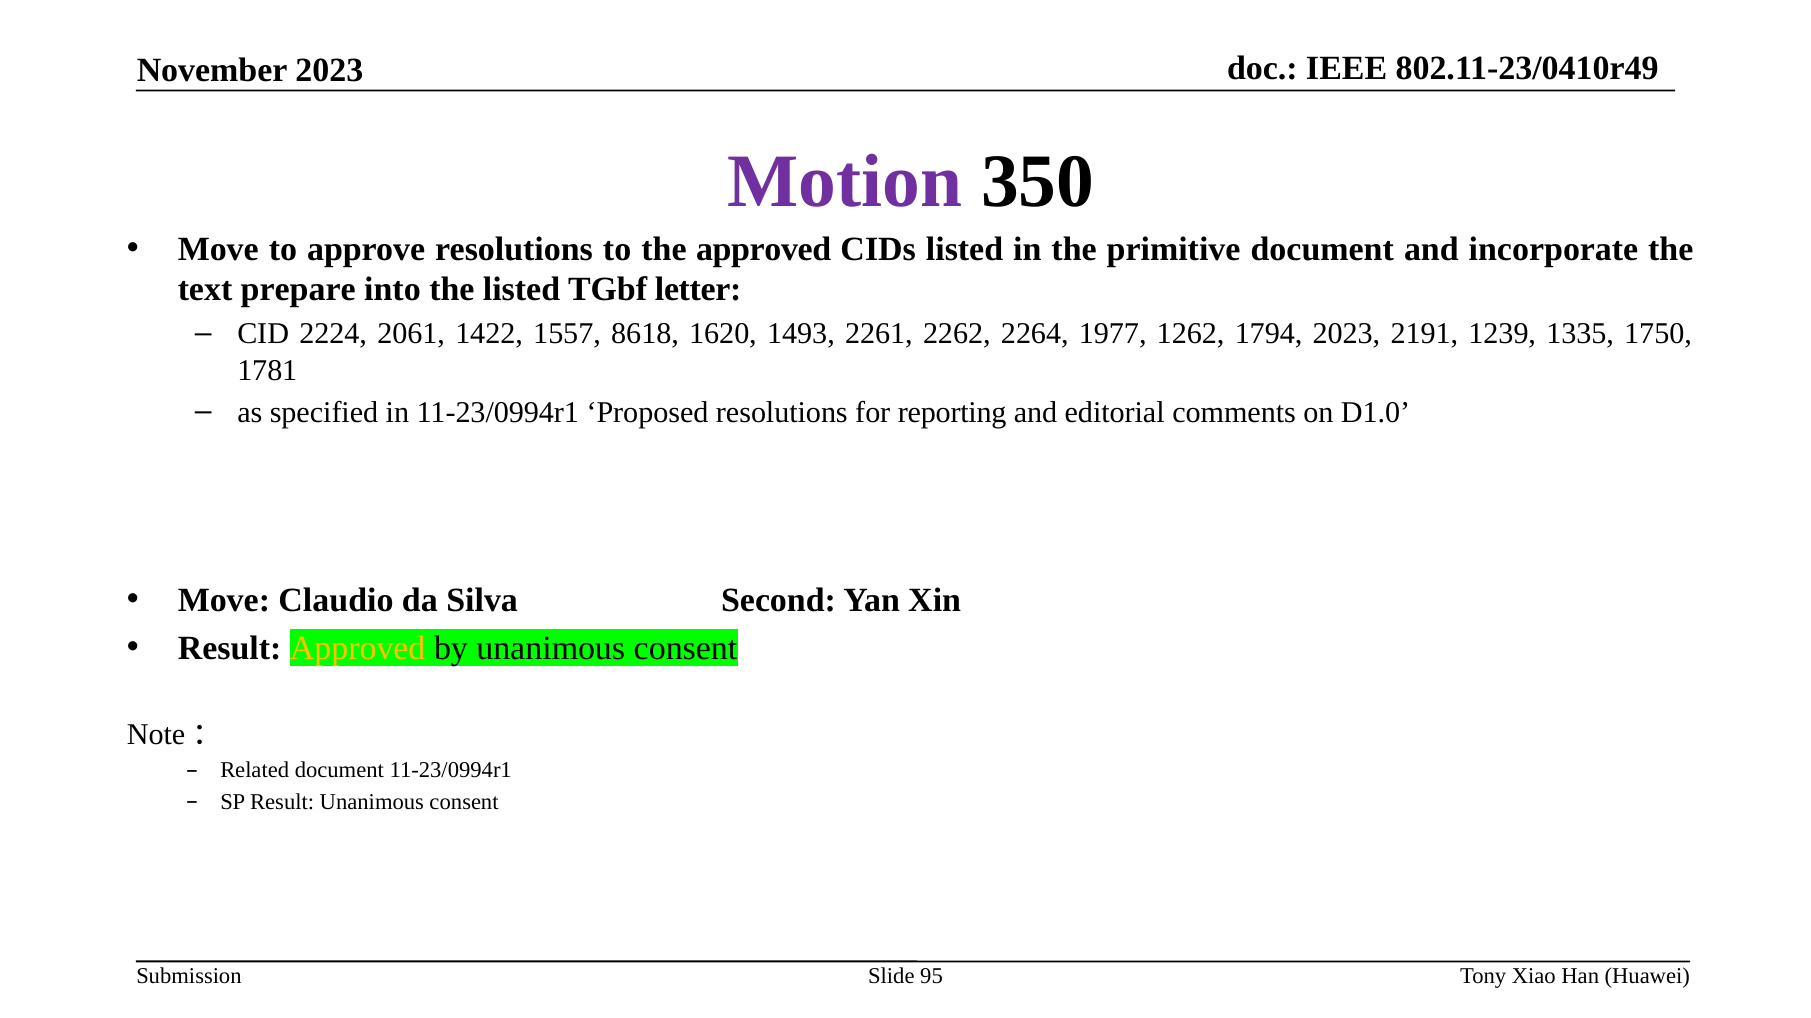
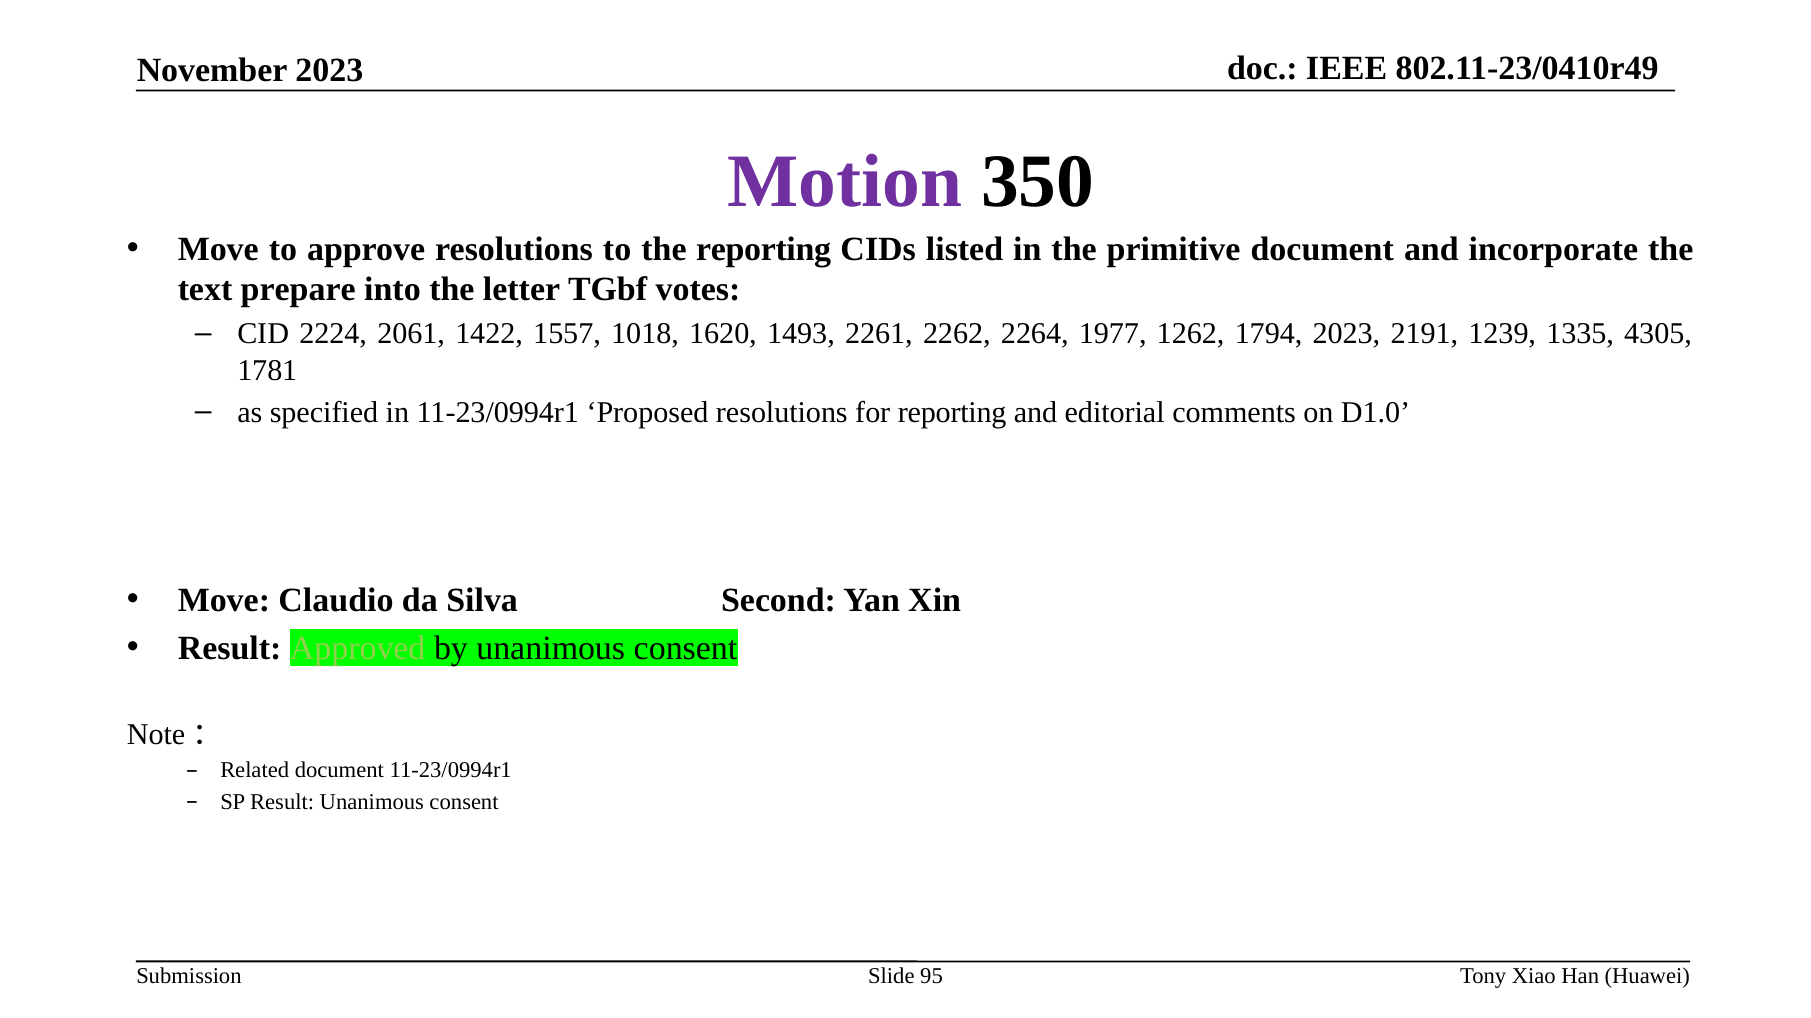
the approved: approved -> reporting
the listed: listed -> letter
letter: letter -> votes
8618: 8618 -> 1018
1750: 1750 -> 4305
Approved at (358, 648) colour: yellow -> light green
